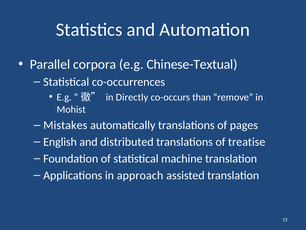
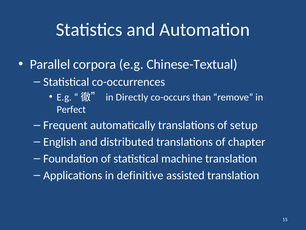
Mohist: Mohist -> Perfect
Mistakes: Mistakes -> Frequent
pages: pages -> setup
treatise: treatise -> chapter
approach: approach -> definitive
